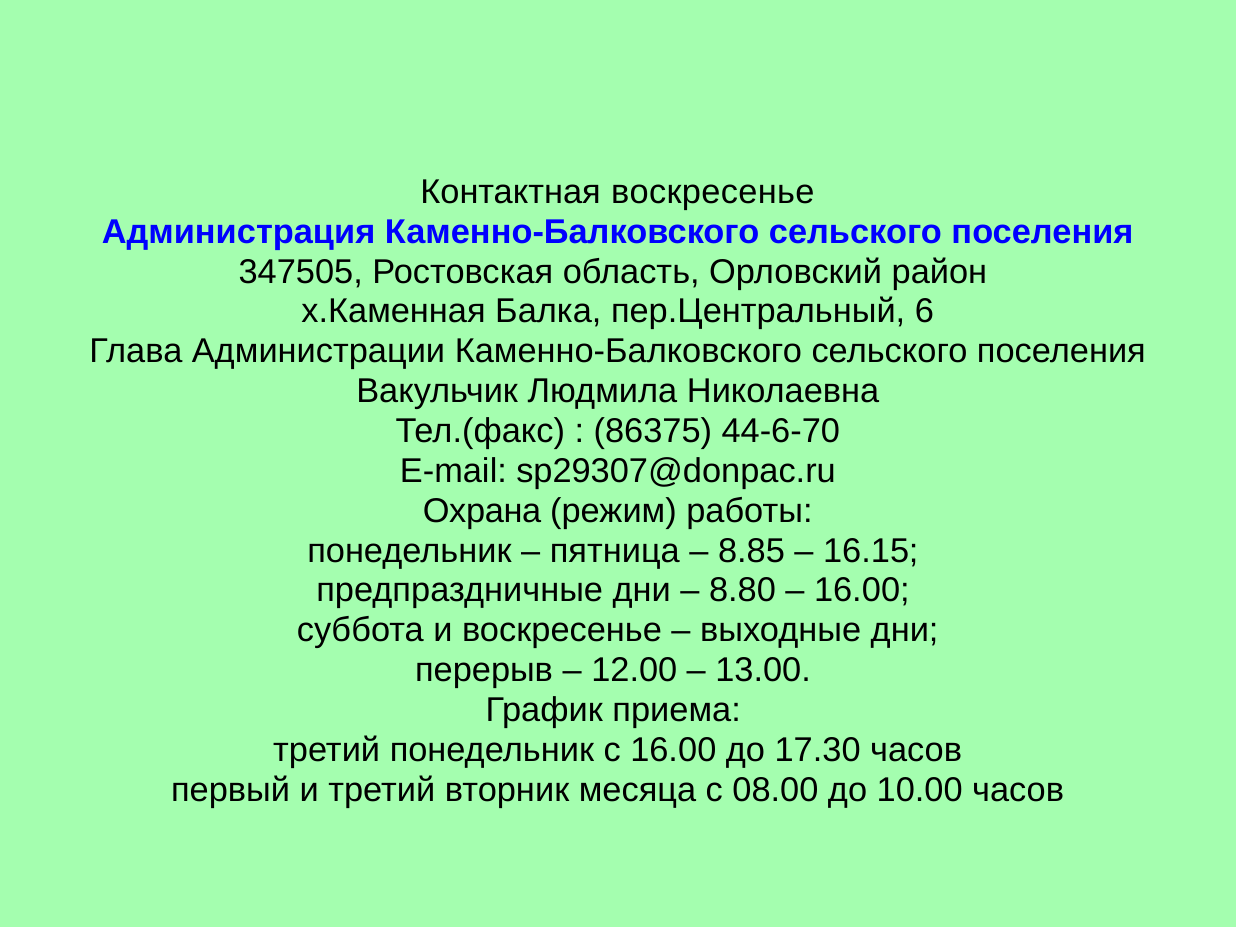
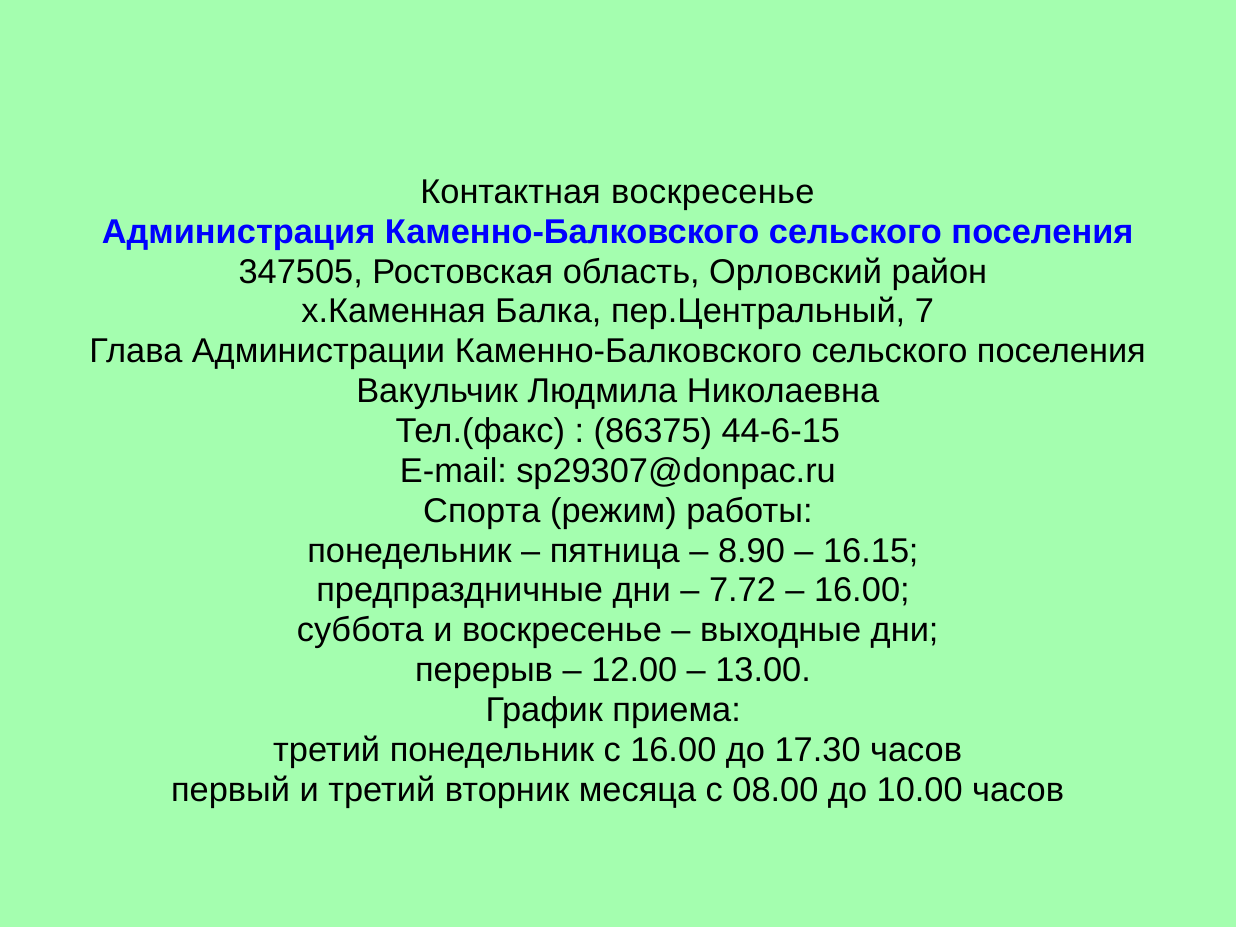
6: 6 -> 7
44-6-70: 44-6-70 -> 44-6-15
Охрана: Охрана -> Спорта
8.85: 8.85 -> 8.90
8.80: 8.80 -> 7.72
